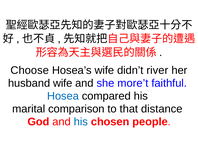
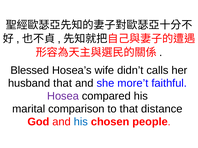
Choose: Choose -> Blessed
river: river -> calls
husband wife: wife -> that
Hosea colour: blue -> purple
